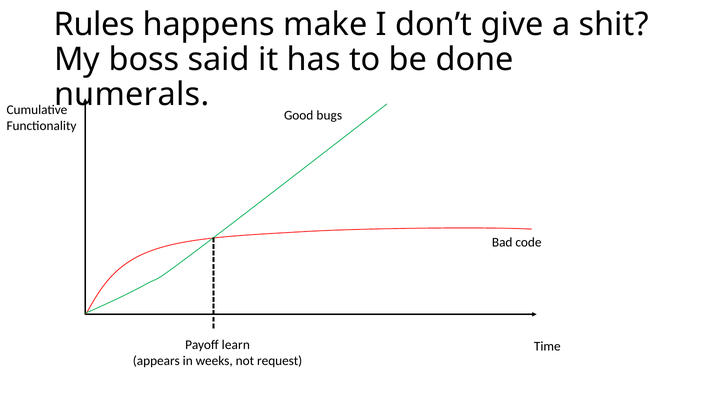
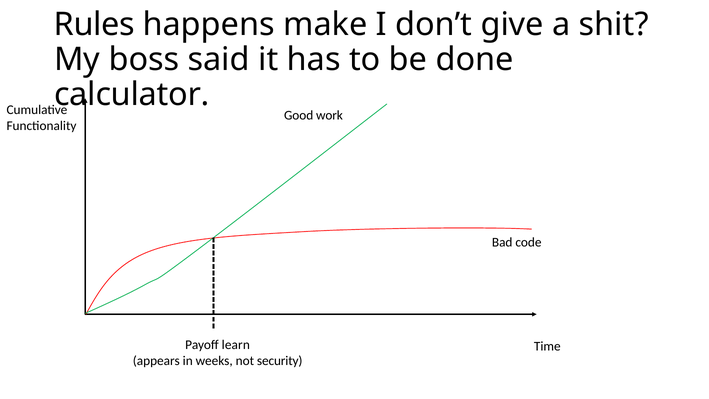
numerals: numerals -> calculator
bugs: bugs -> work
request: request -> security
